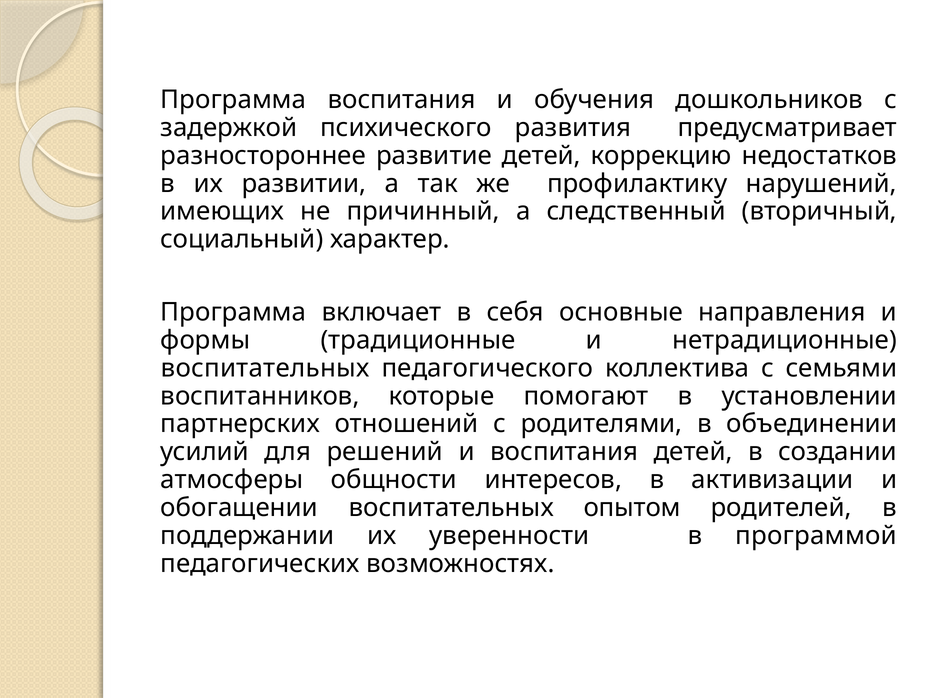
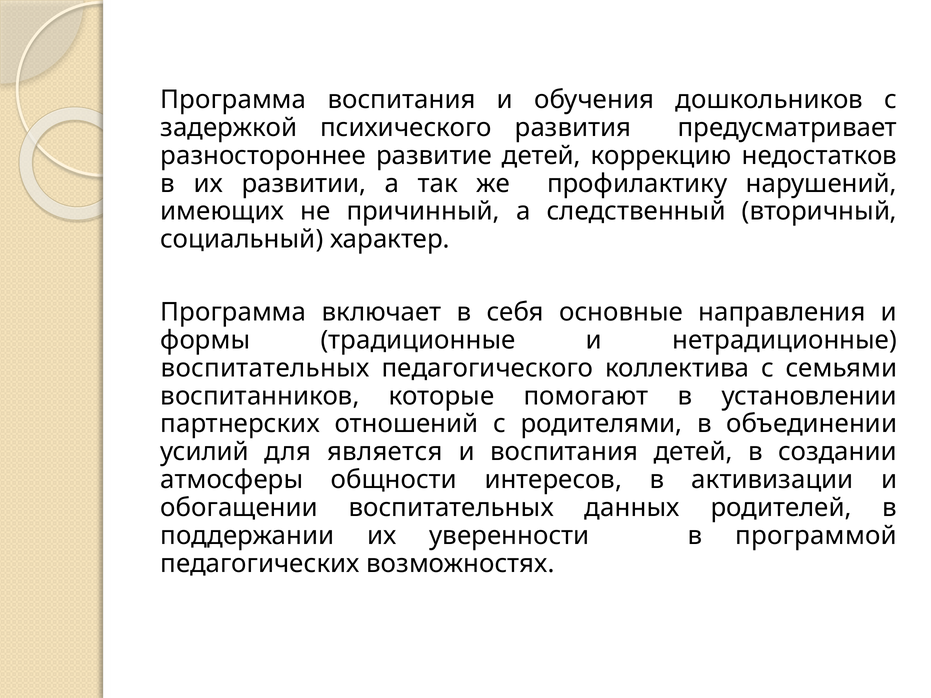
решений: решений -> является
опытом: опытом -> данных
